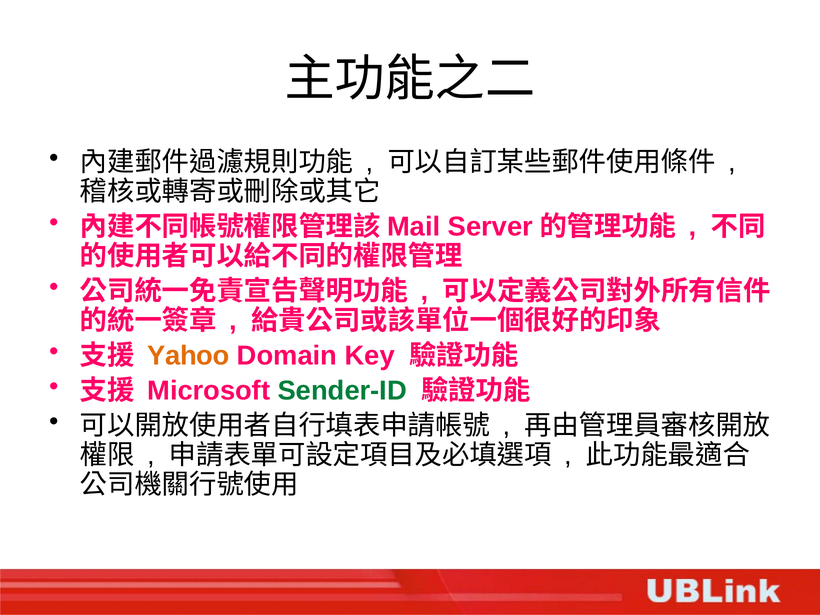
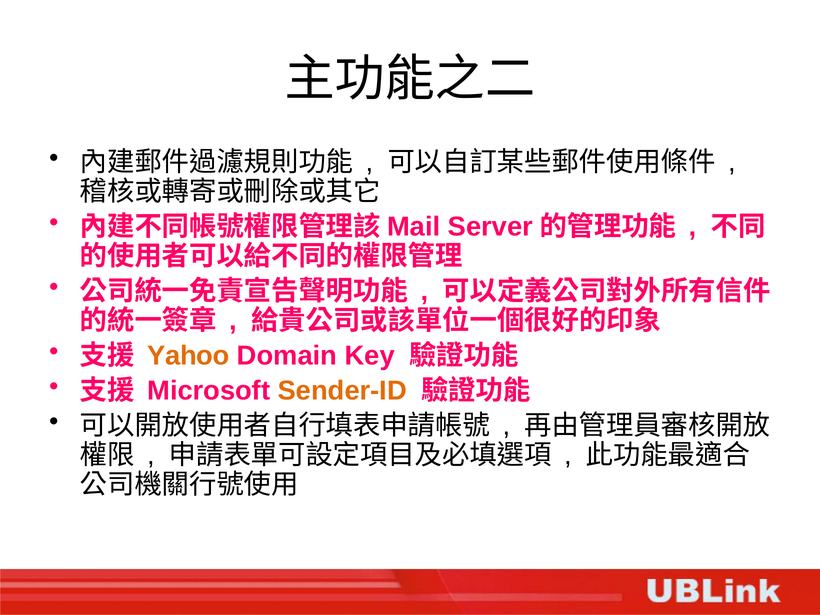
Sender-ID colour: green -> orange
